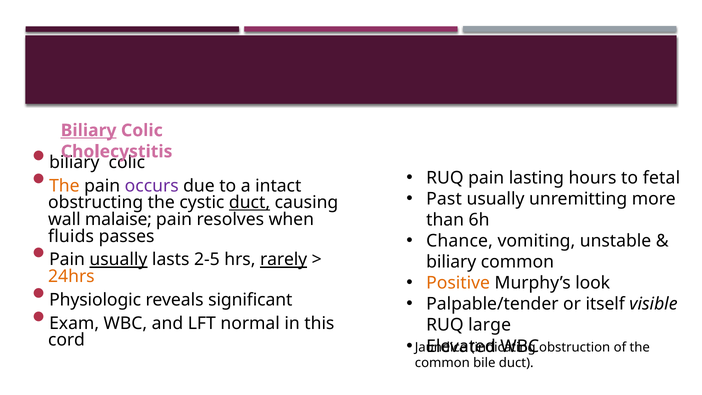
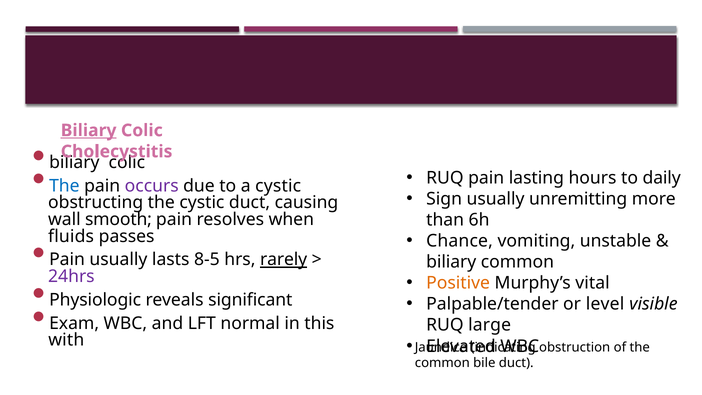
fetal: fetal -> daily
The at (64, 186) colour: orange -> blue
a intact: intact -> cystic
Past: Past -> Sign
duct at (250, 203) underline: present -> none
malaise: malaise -> smooth
usually at (118, 260) underline: present -> none
2-5: 2-5 -> 8-5
24hrs colour: orange -> purple
look: look -> vital
itself: itself -> level
cord: cord -> with
